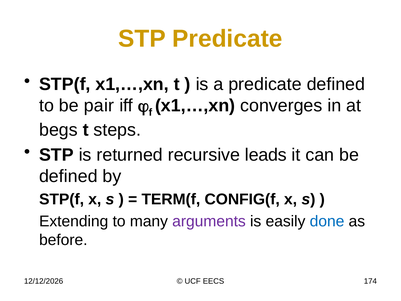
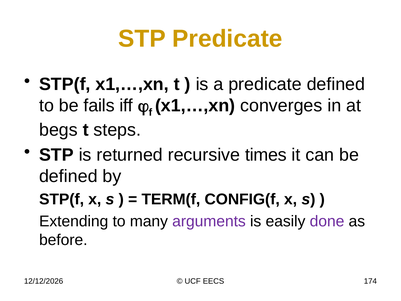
pair: pair -> fails
leads: leads -> times
done colour: blue -> purple
